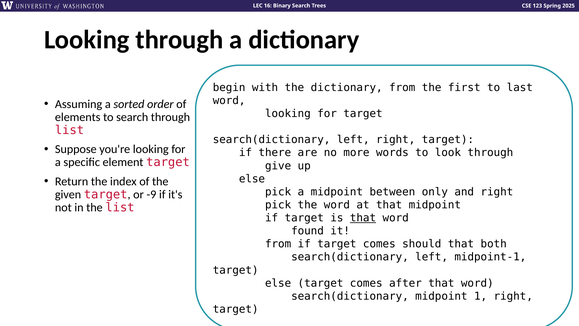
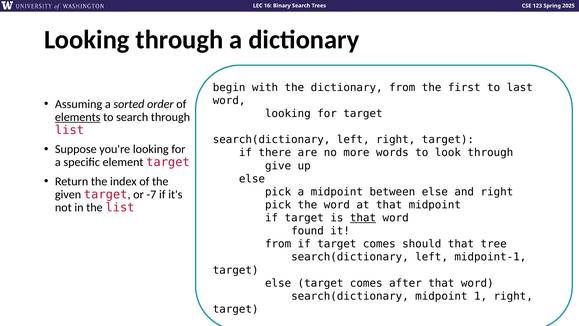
elements underline: none -> present
between only: only -> else
-9: -9 -> -7
both: both -> tree
